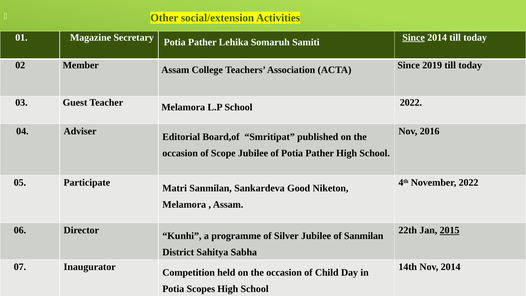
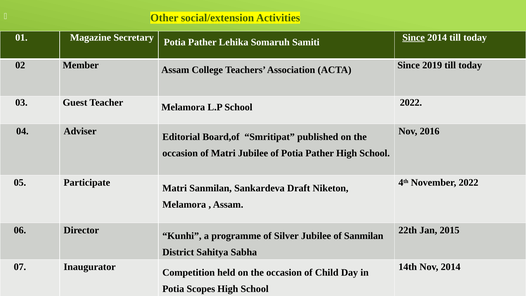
of Scope: Scope -> Matri
Good: Good -> Draft
2015 underline: present -> none
